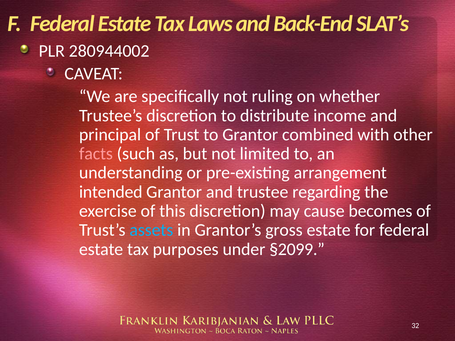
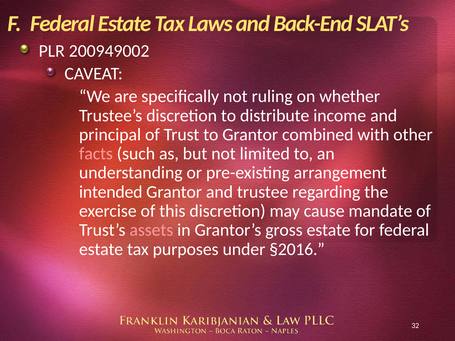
280944002: 280944002 -> 200949002
becomes: becomes -> mandate
assets colour: light blue -> pink
§2099: §2099 -> §2016
